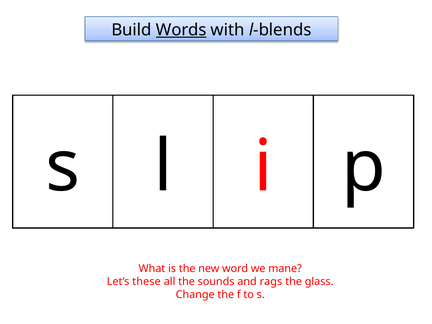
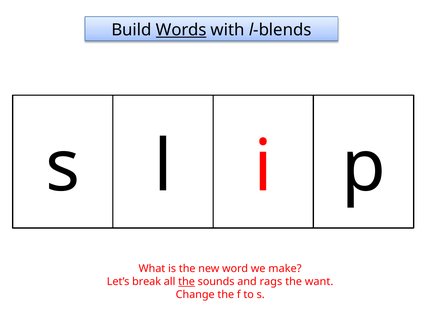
mane: mane -> make
these: these -> break
the at (187, 282) underline: none -> present
glass: glass -> want
